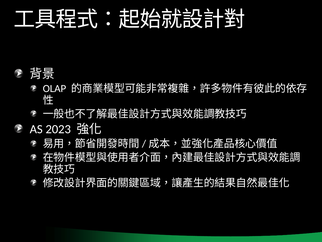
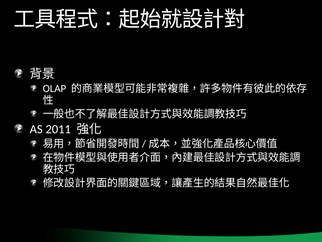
2023: 2023 -> 2011
